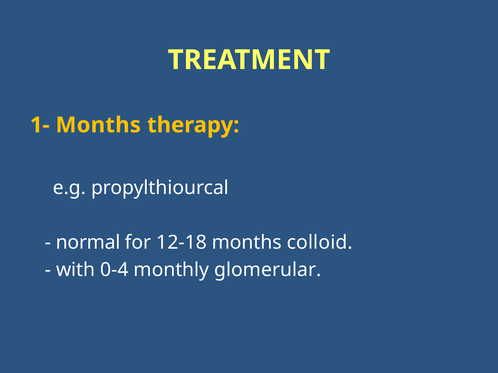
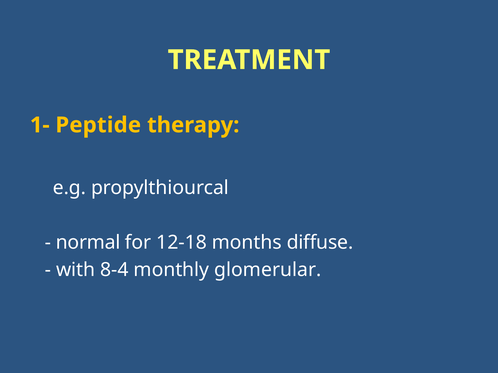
1- Months: Months -> Peptide
colloid: colloid -> diffuse
0-4: 0-4 -> 8-4
